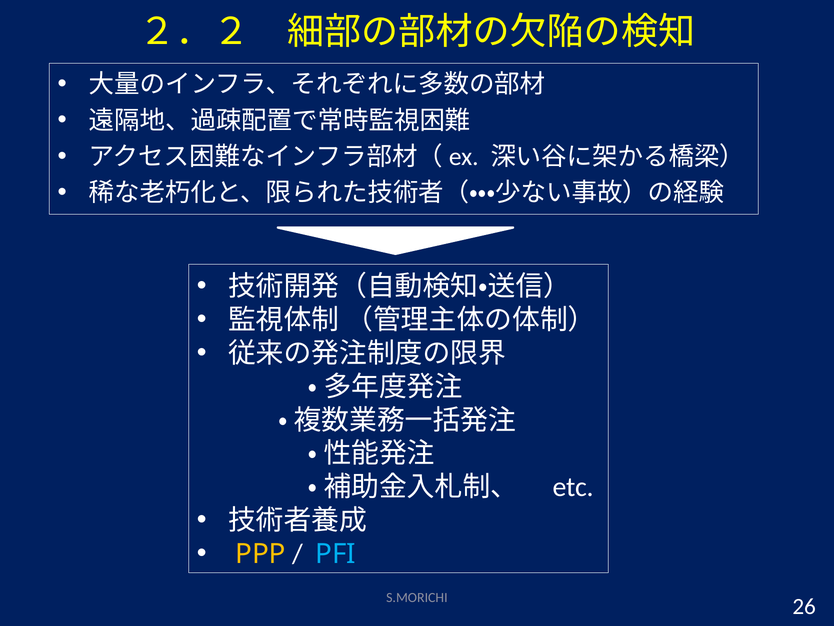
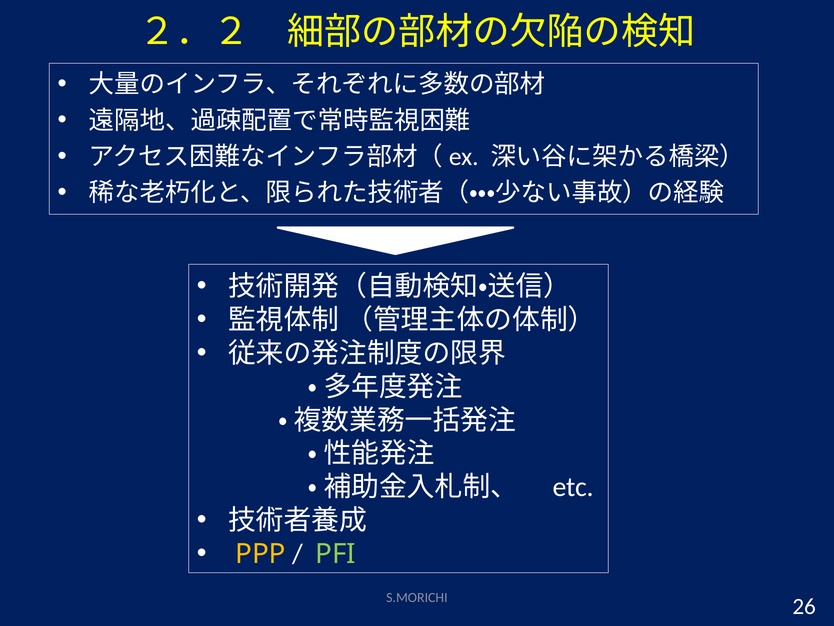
PFI colour: light blue -> light green
